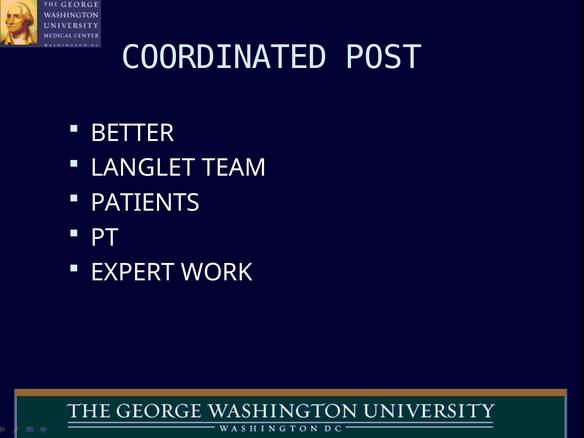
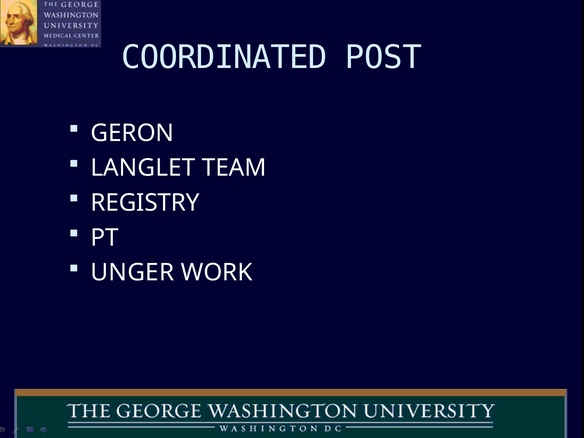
BETTER: BETTER -> GERON
PATIENTS: PATIENTS -> REGISTRY
EXPERT: EXPERT -> UNGER
